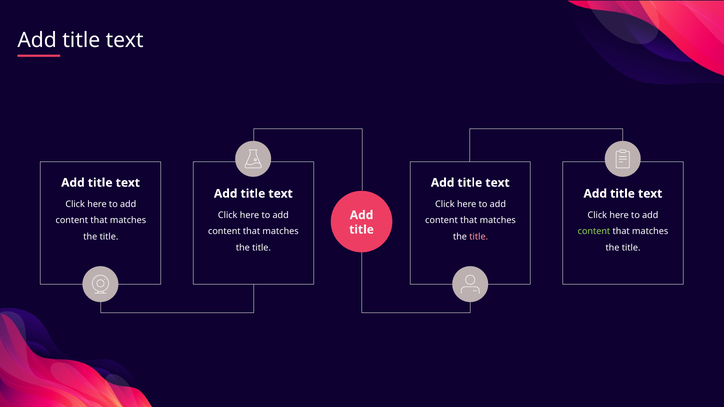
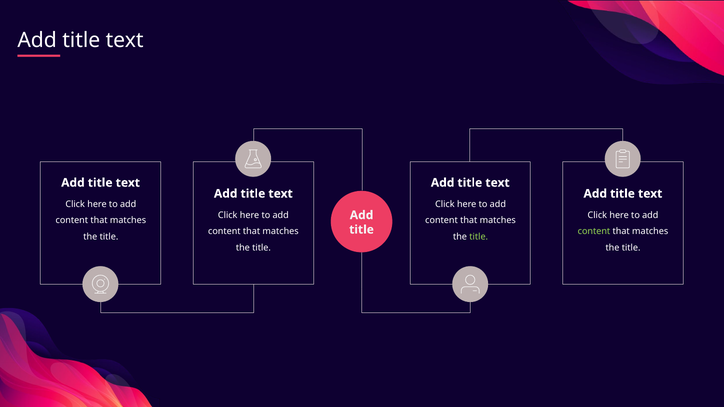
title at (479, 237) colour: pink -> light green
